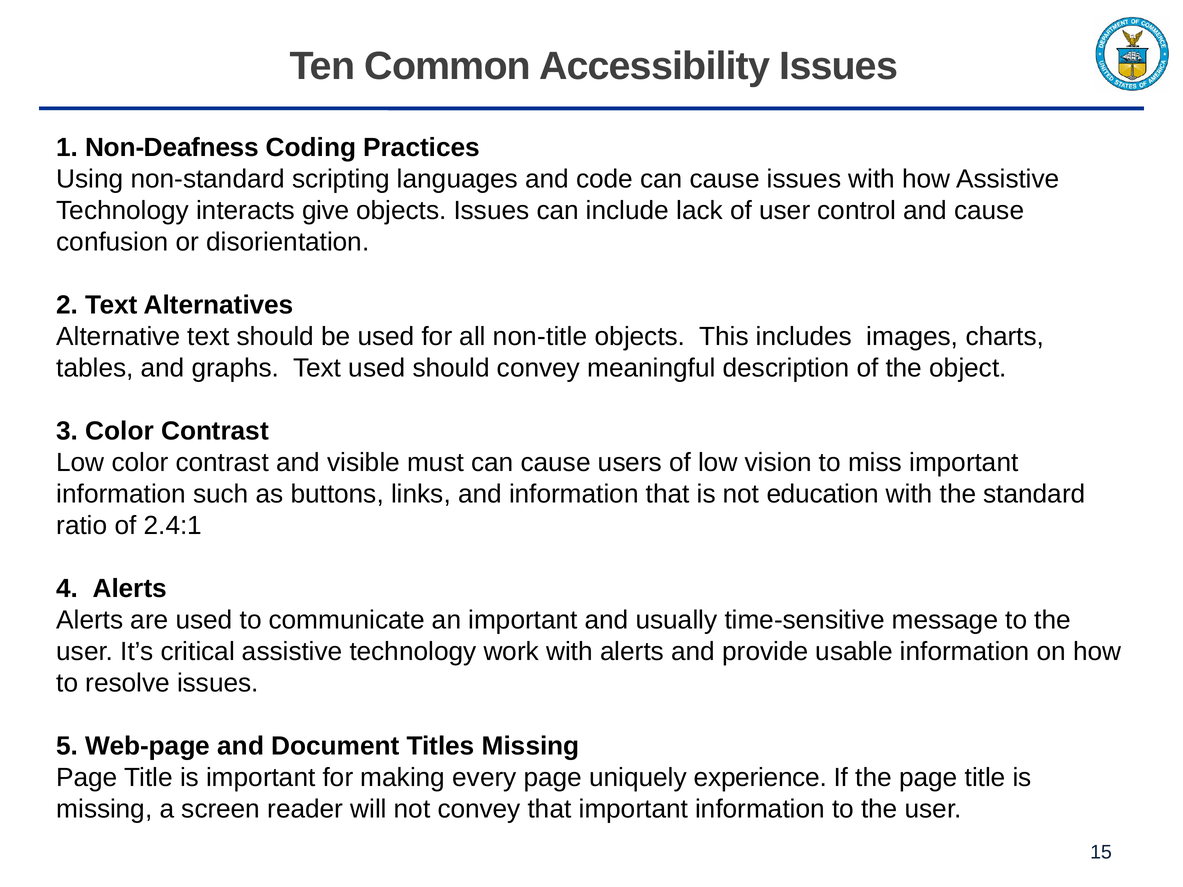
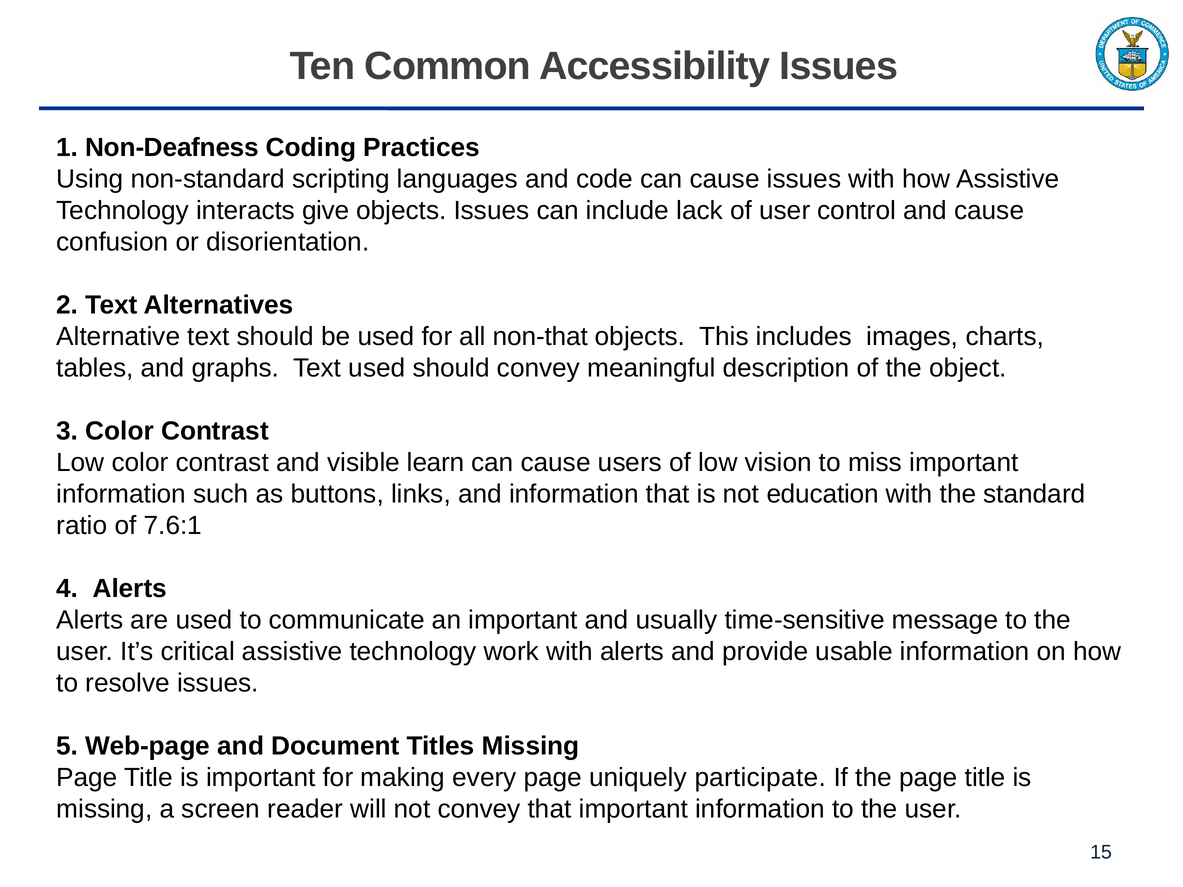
non-title: non-title -> non-that
must: must -> learn
2.4:1: 2.4:1 -> 7.6:1
experience: experience -> participate
